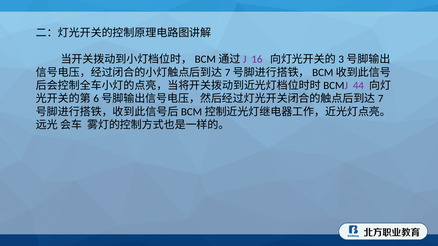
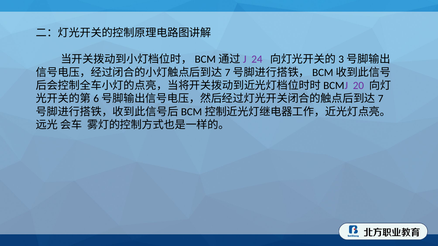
16: 16 -> 24
44: 44 -> 20
